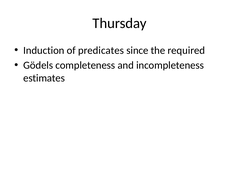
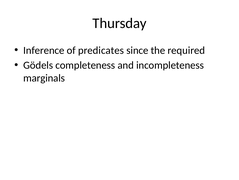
Induction: Induction -> Inference
estimates: estimates -> marginals
